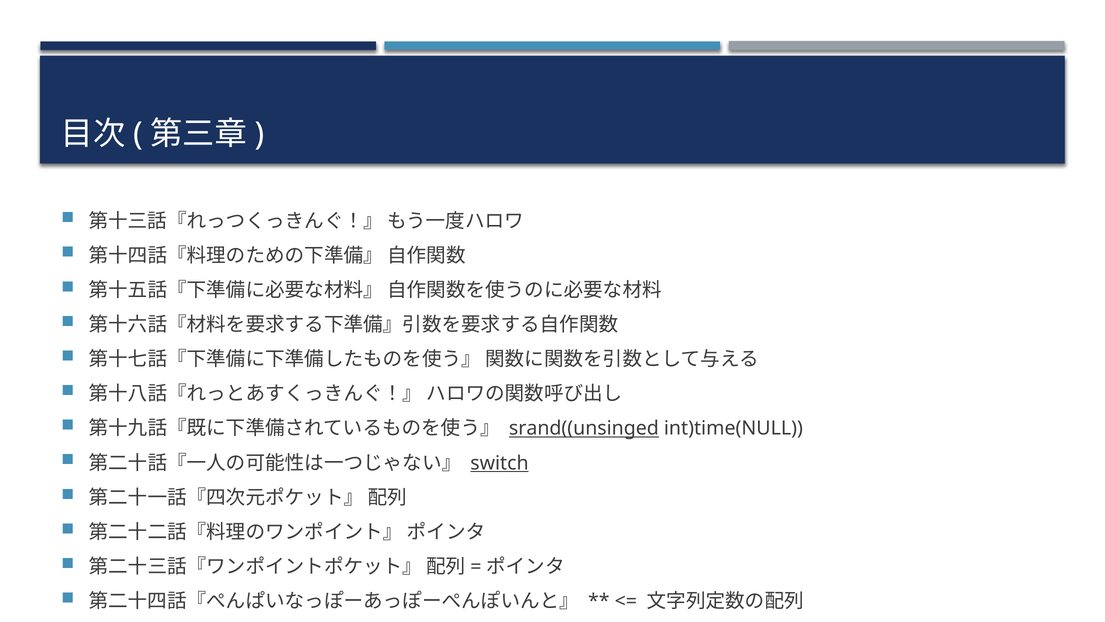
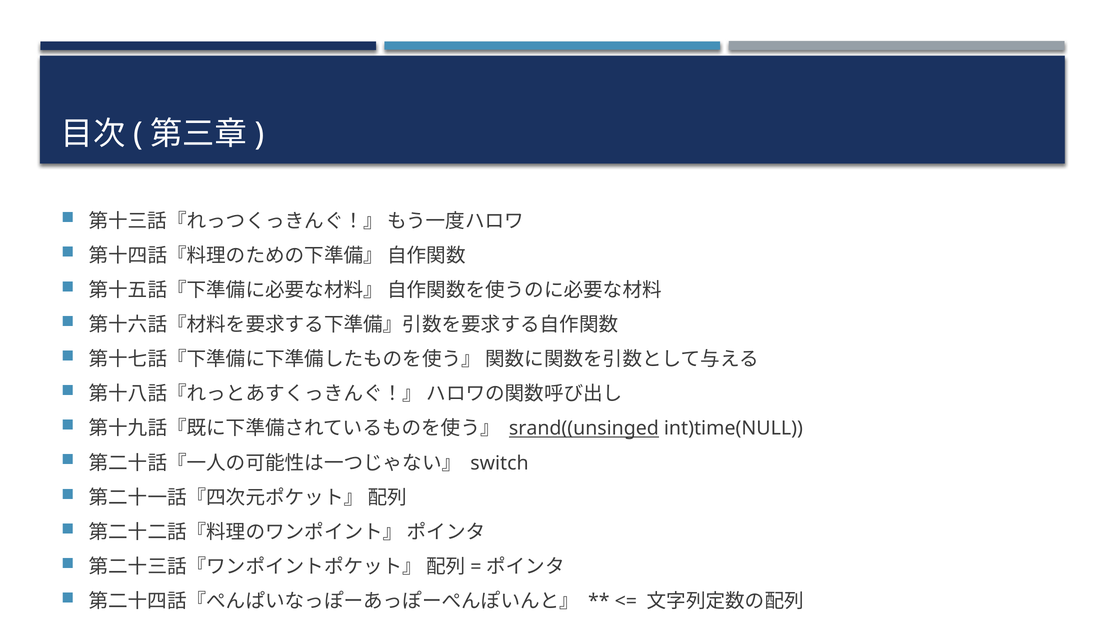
switch underline: present -> none
